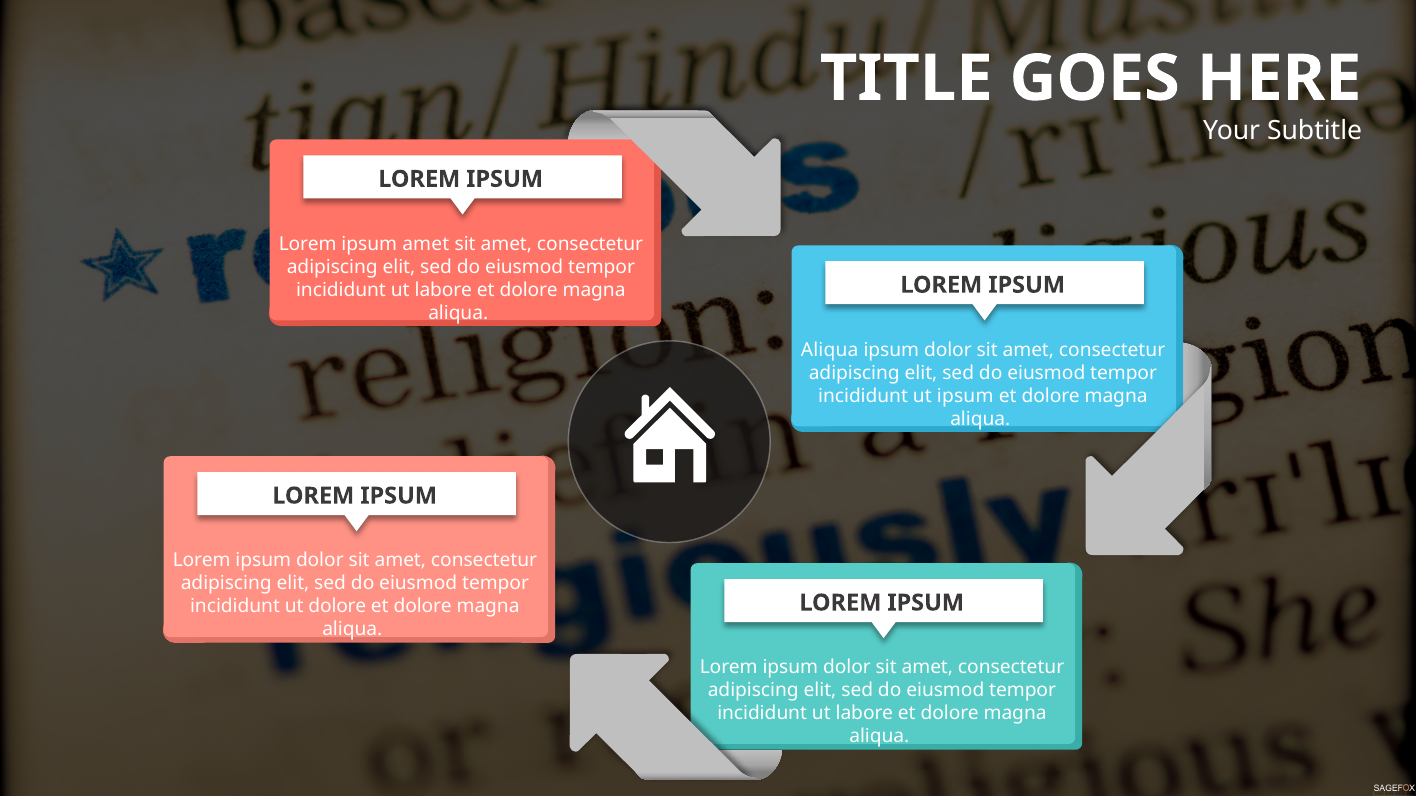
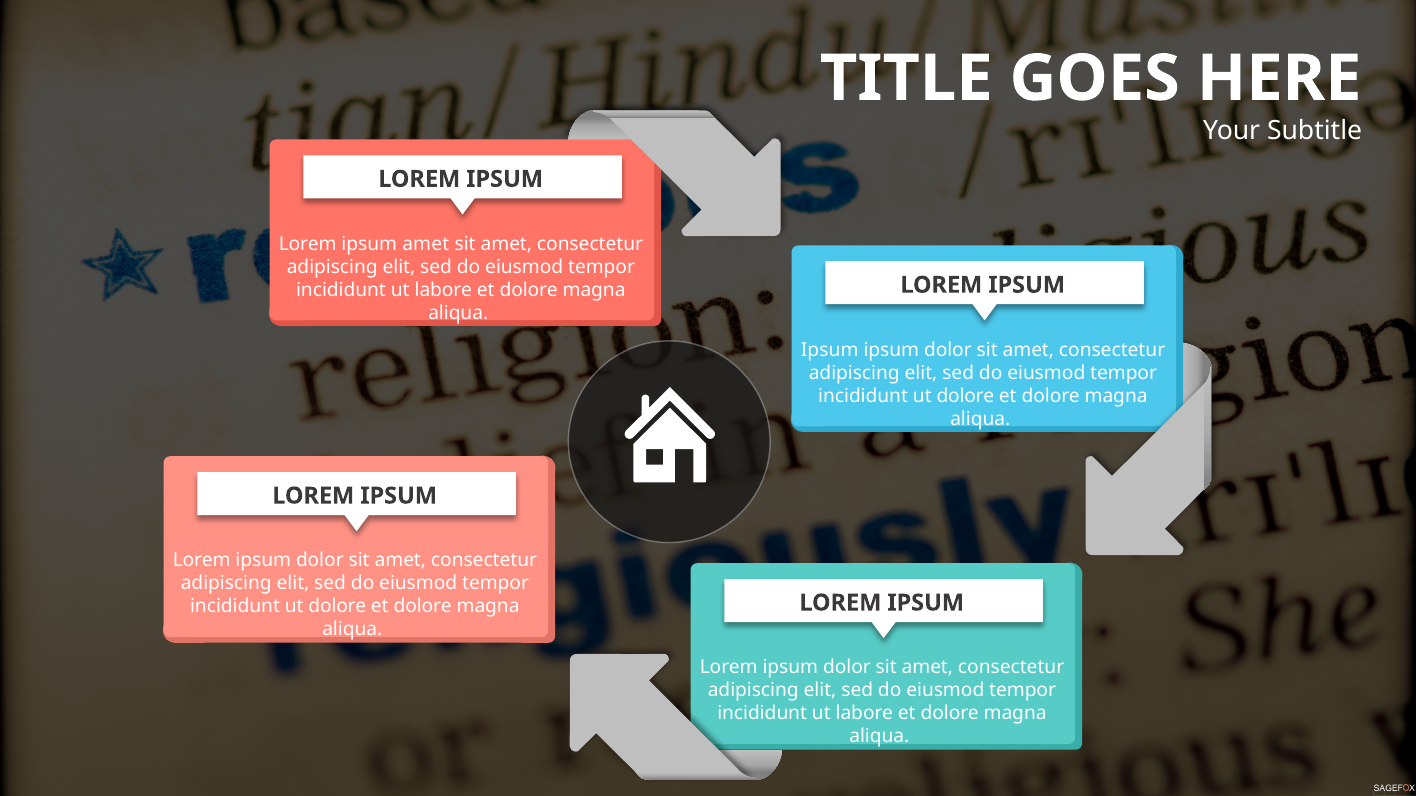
Aliqua at (830, 350): Aliqua -> Ipsum
ipsum at (965, 396): ipsum -> dolore
